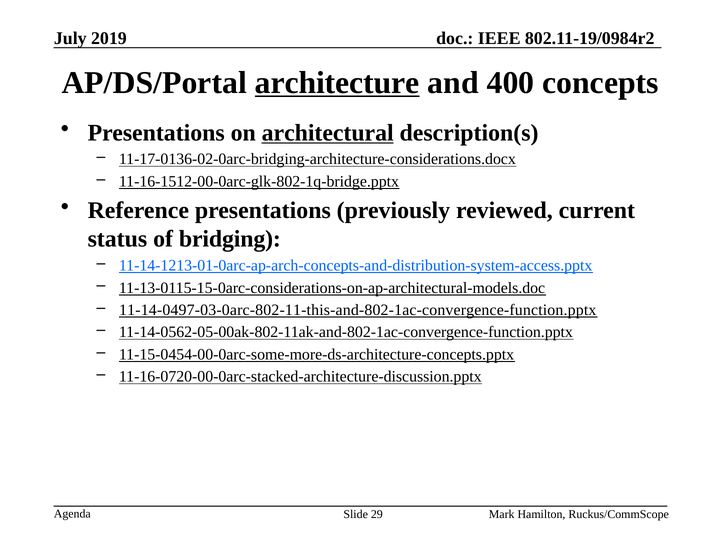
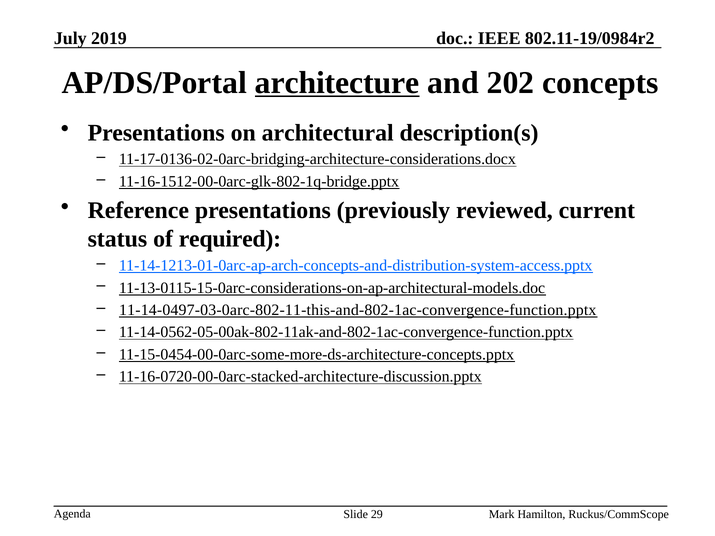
400: 400 -> 202
architectural underline: present -> none
bridging: bridging -> required
